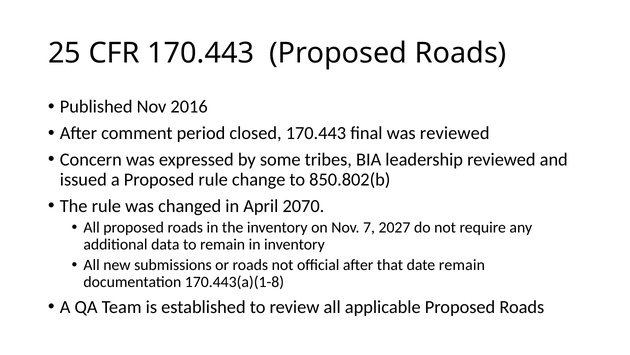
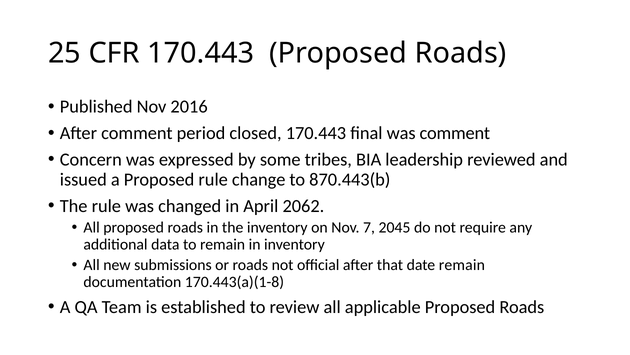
was reviewed: reviewed -> comment
850.802(b: 850.802(b -> 870.443(b
2070: 2070 -> 2062
2027: 2027 -> 2045
